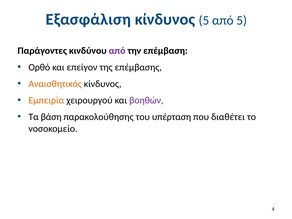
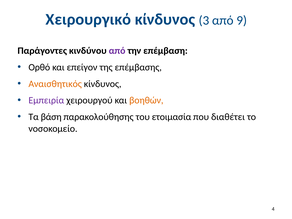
Εξασφάλιση: Εξασφάλιση -> Χειρουργικό
κίνδυνος 5: 5 -> 3
από 5: 5 -> 9
Εμπειρία colour: orange -> purple
βοηθών colour: purple -> orange
υπέρταση: υπέρταση -> ετοιμασία
